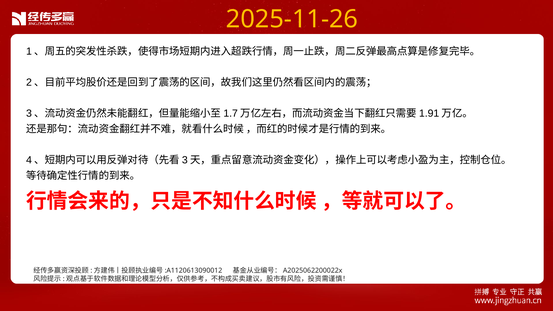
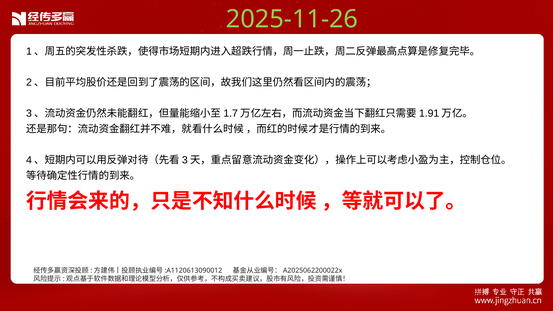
2025-11-26 colour: yellow -> light green
